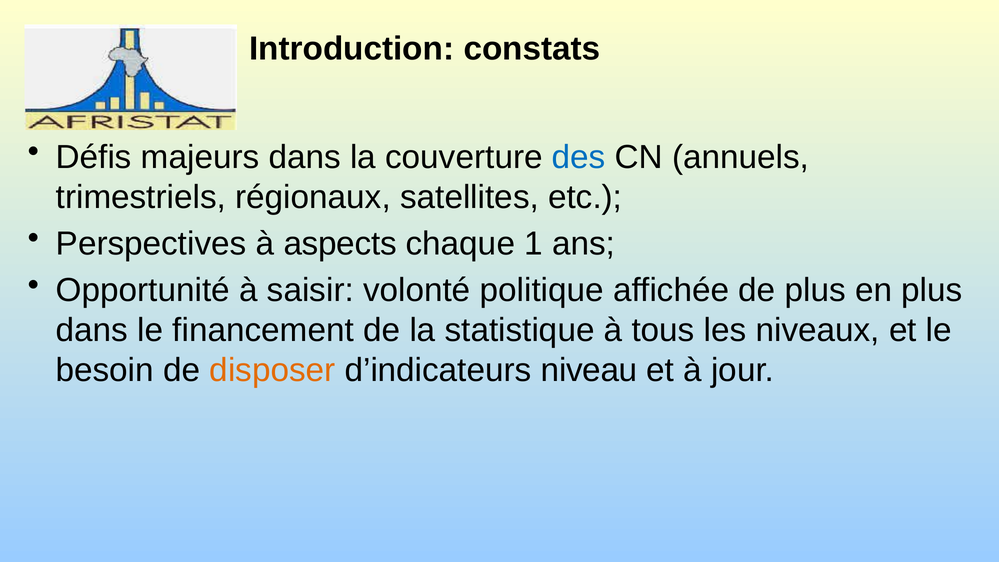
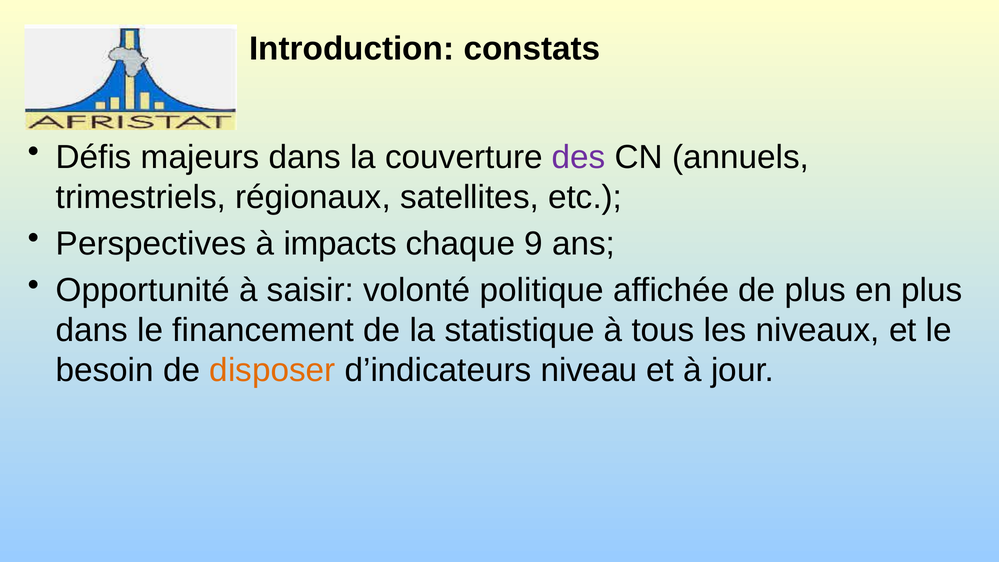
des colour: blue -> purple
aspects: aspects -> impacts
1: 1 -> 9
